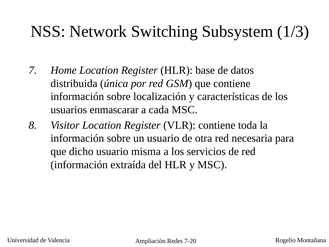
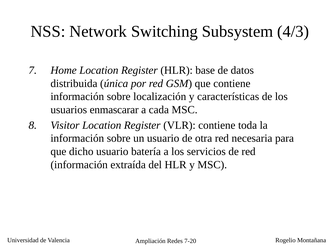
1/3: 1/3 -> 4/3
misma: misma -> batería
